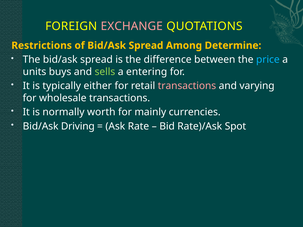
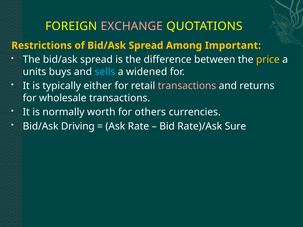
Determine: Determine -> Important
price colour: light blue -> yellow
sells colour: light green -> light blue
entering: entering -> widened
varying: varying -> returns
mainly: mainly -> others
Spot: Spot -> Sure
